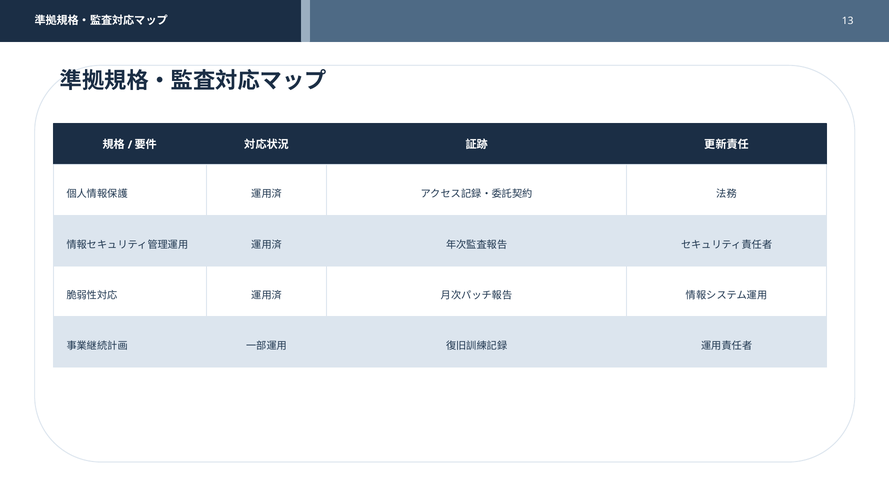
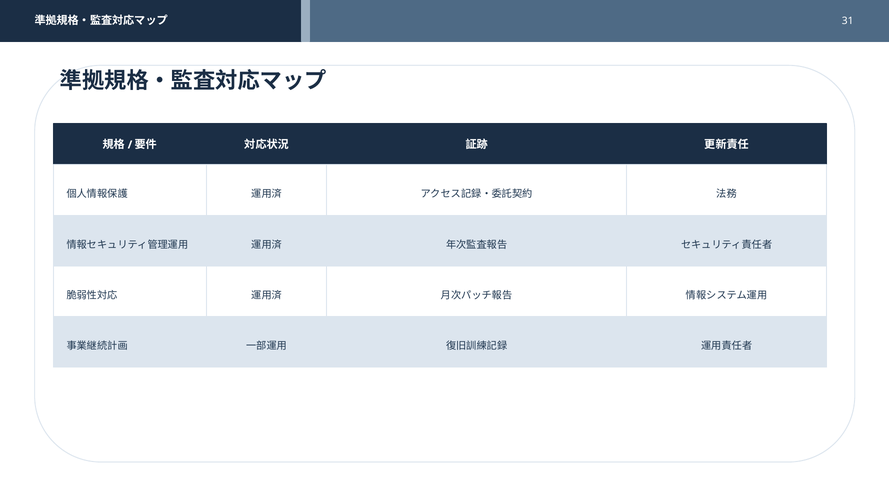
13: 13 -> 31
